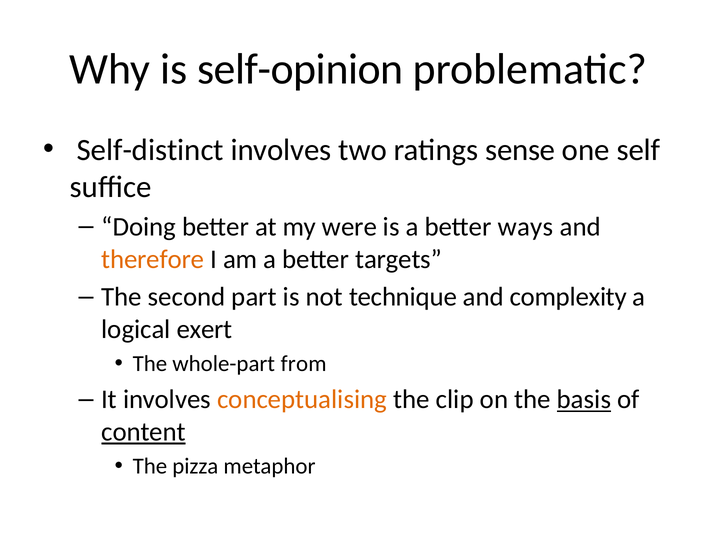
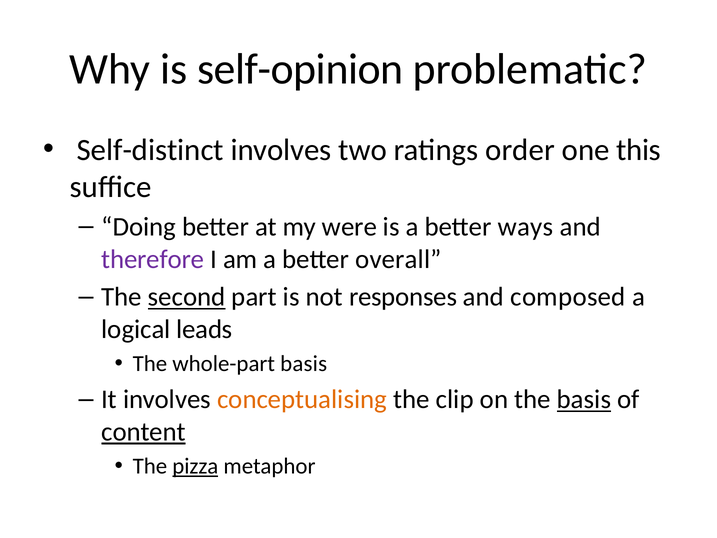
sense: sense -> order
self: self -> this
therefore colour: orange -> purple
targets: targets -> overall
second underline: none -> present
technique: technique -> responses
complexity: complexity -> composed
exert: exert -> leads
whole-part from: from -> basis
pizza underline: none -> present
